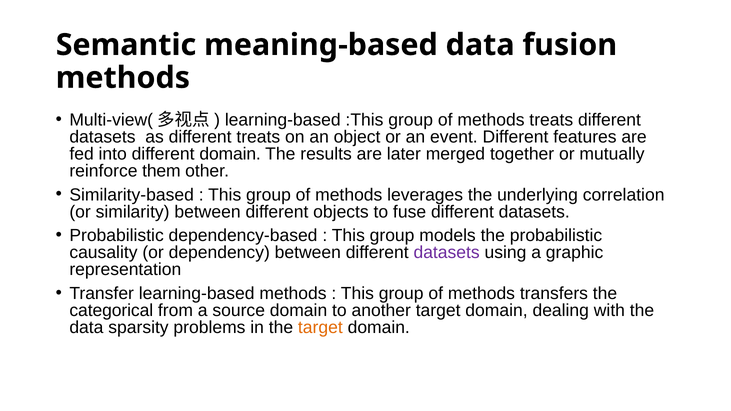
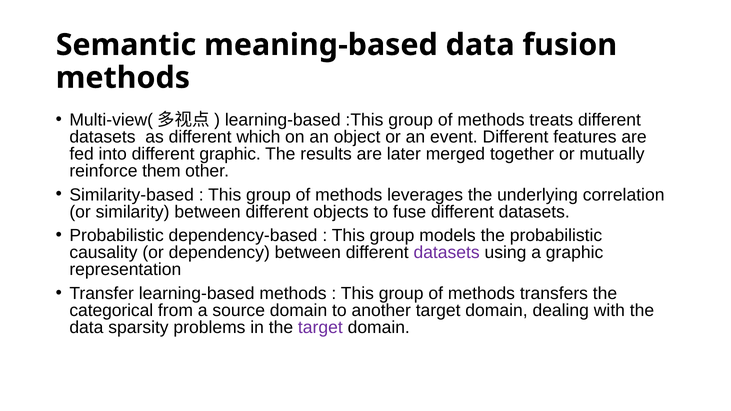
different treats: treats -> which
different domain: domain -> graphic
target at (320, 328) colour: orange -> purple
